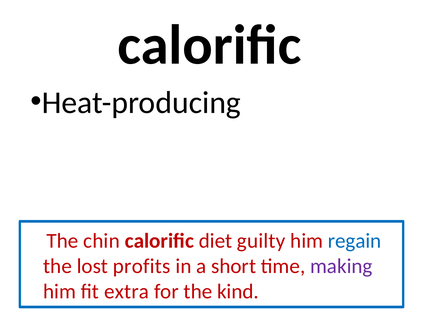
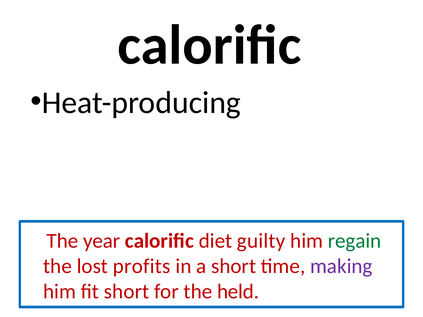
chin: chin -> year
regain colour: blue -> green
fit extra: extra -> short
kind: kind -> held
